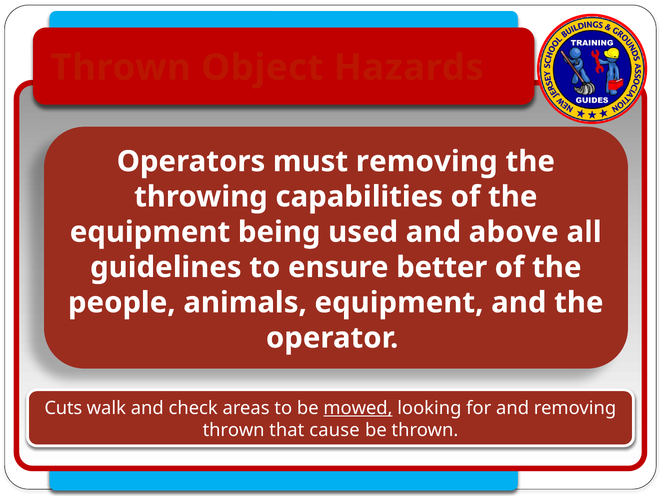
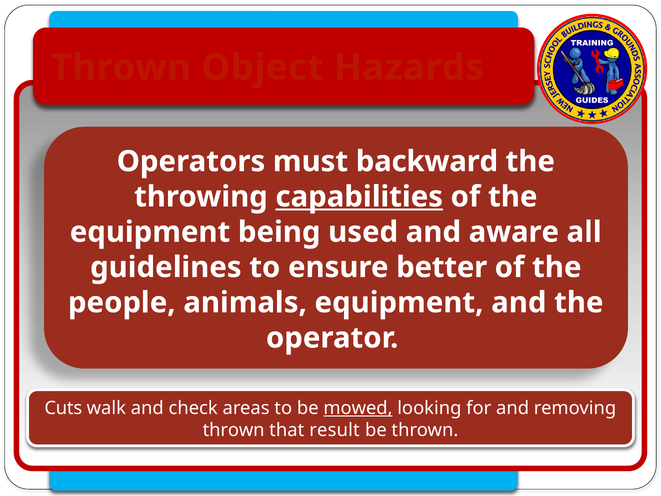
must removing: removing -> backward
capabilities underline: none -> present
above: above -> aware
cause: cause -> result
